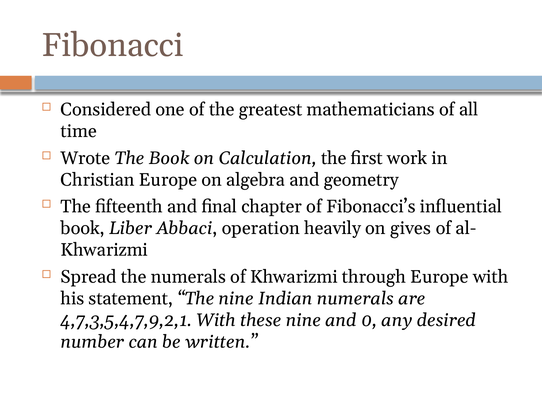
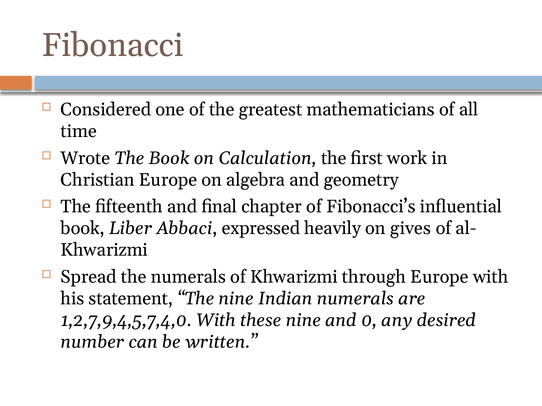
operation: operation -> expressed
4,7,3,5,4,7,9,2,1: 4,7,3,5,4,7,9,2,1 -> 1,2,7,9,4,5,7,4,0
